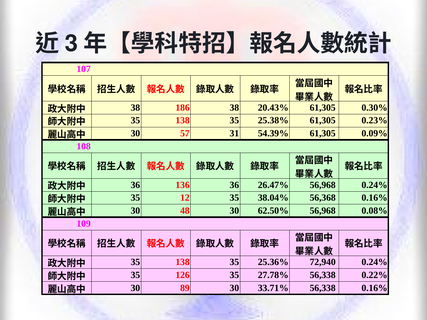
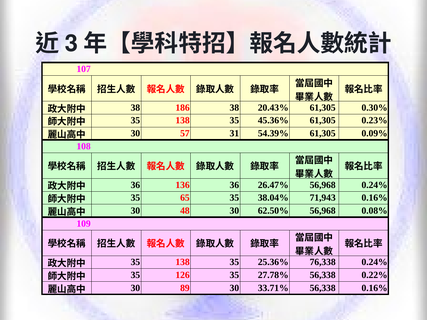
25.38%: 25.38% -> 45.36%
12: 12 -> 65
56,368: 56,368 -> 71,943
72,940: 72,940 -> 76,338
